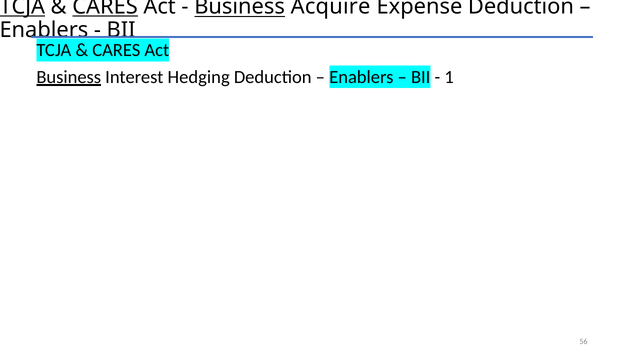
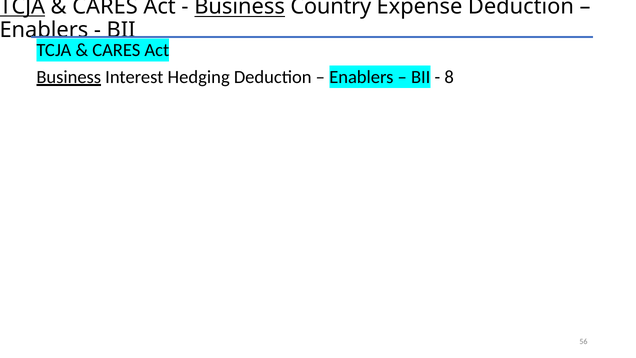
CARES at (105, 7) underline: present -> none
Acquire: Acquire -> Country
1: 1 -> 8
